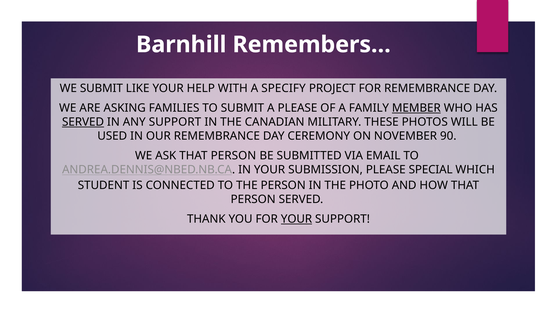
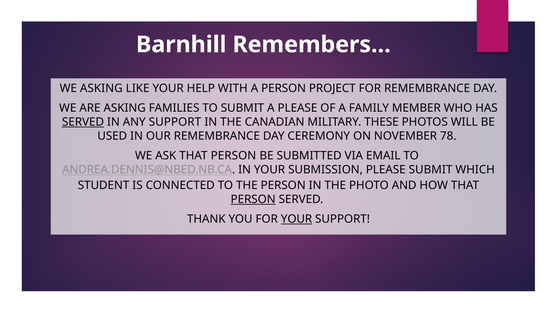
WE SUBMIT: SUBMIT -> ASKING
A SPECIFY: SPECIFY -> PERSON
MEMBER underline: present -> none
90: 90 -> 78
PLEASE SPECIAL: SPECIAL -> SUBMIT
PERSON at (253, 200) underline: none -> present
